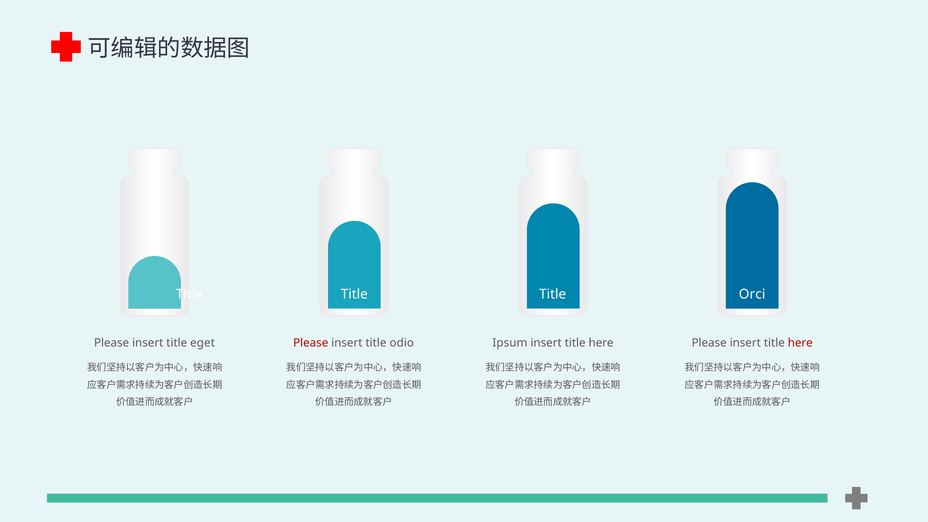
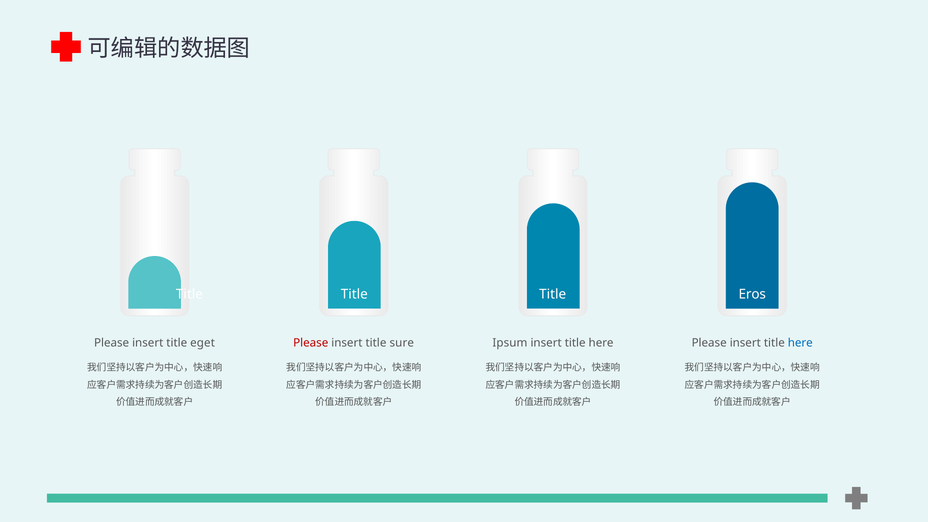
Orci: Orci -> Eros
odio: odio -> sure
here at (800, 343) colour: red -> blue
